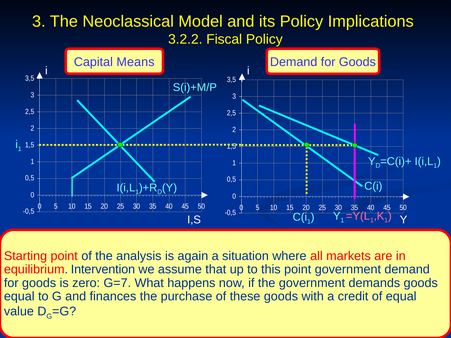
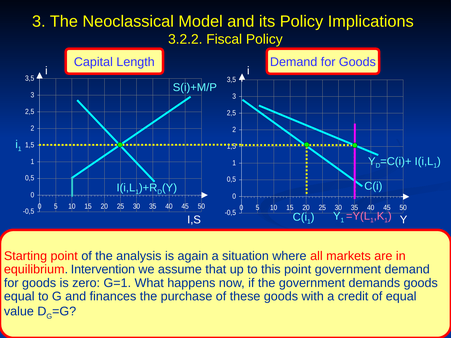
Means: Means -> Length
G=7: G=7 -> G=1
